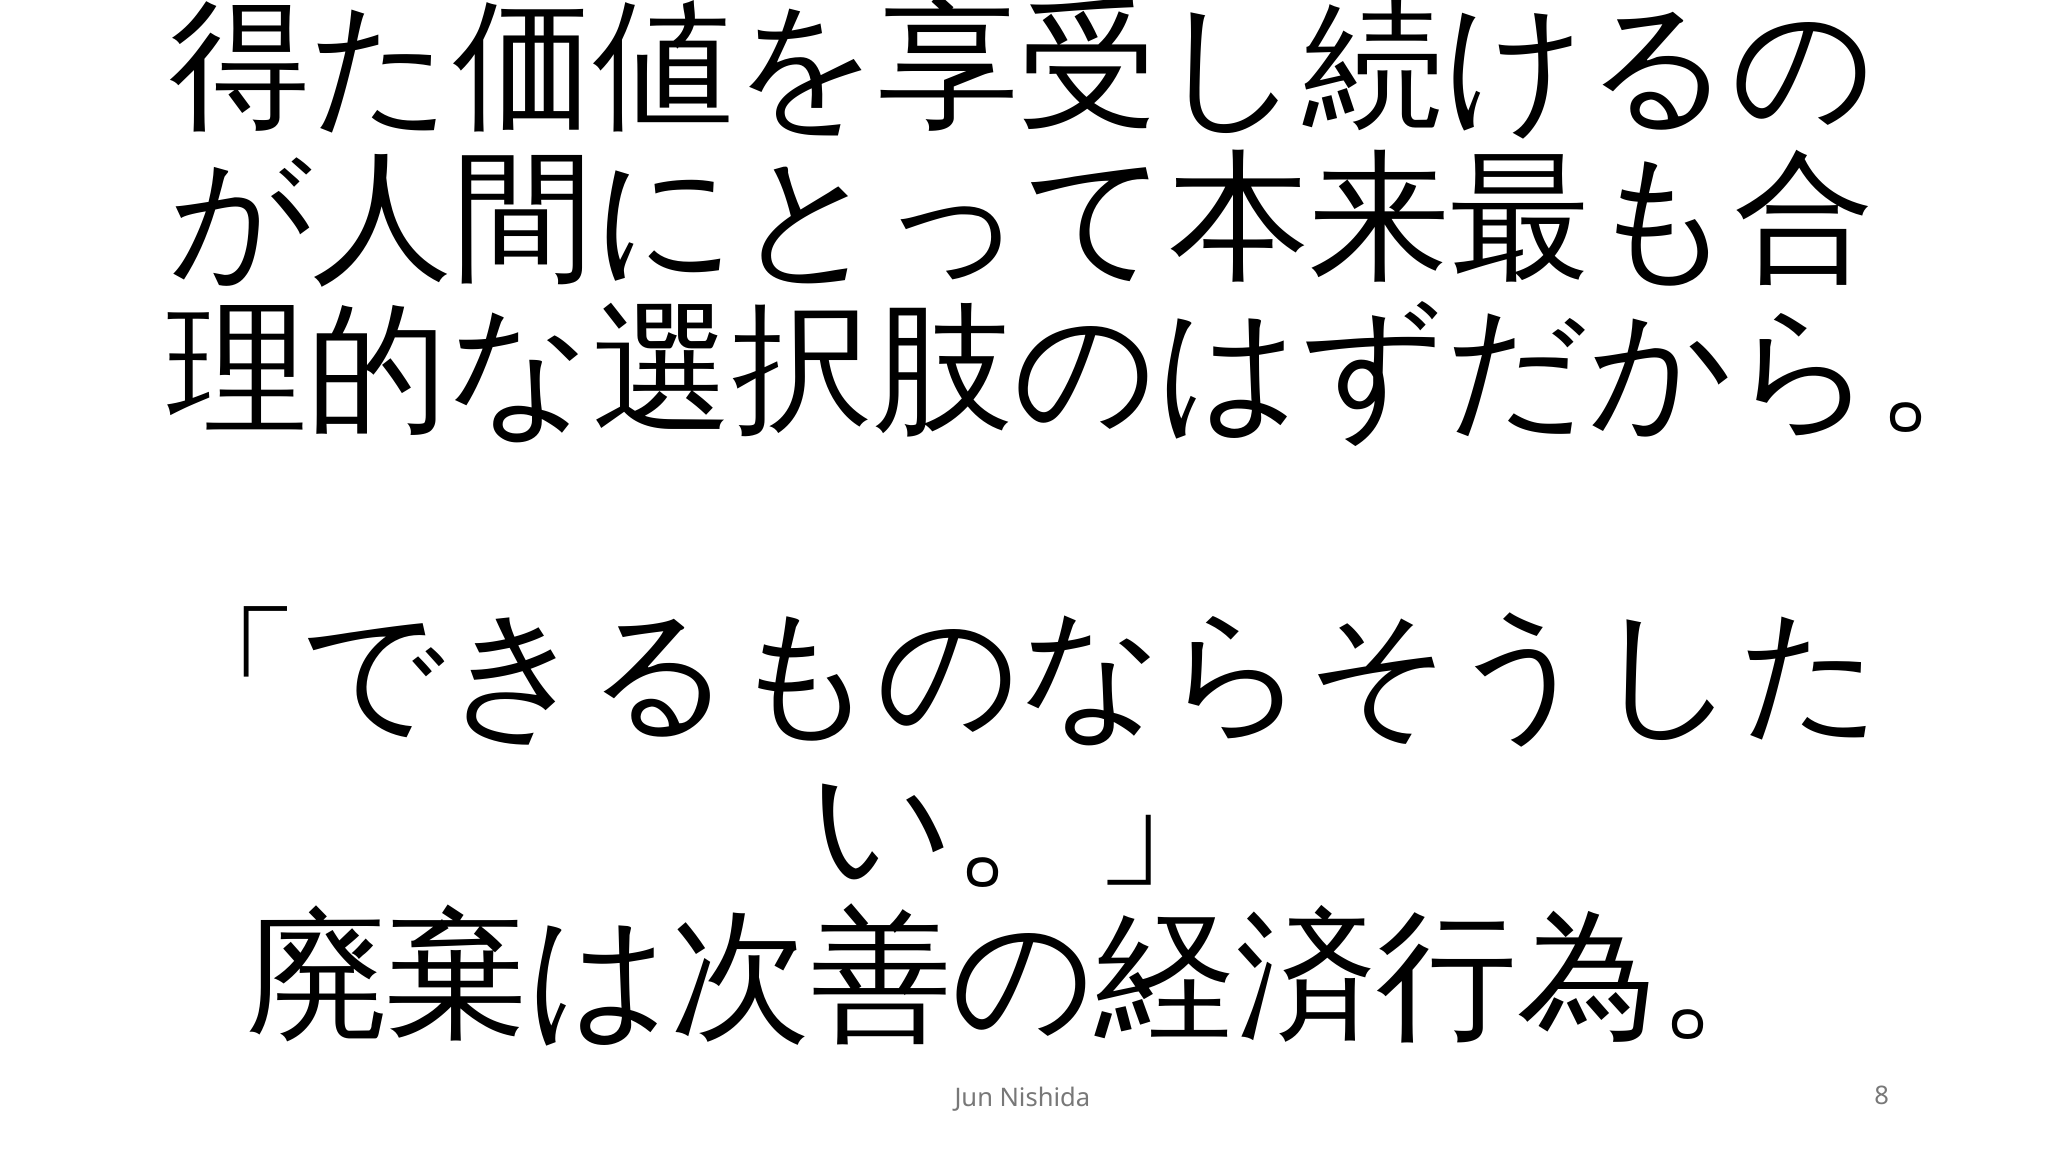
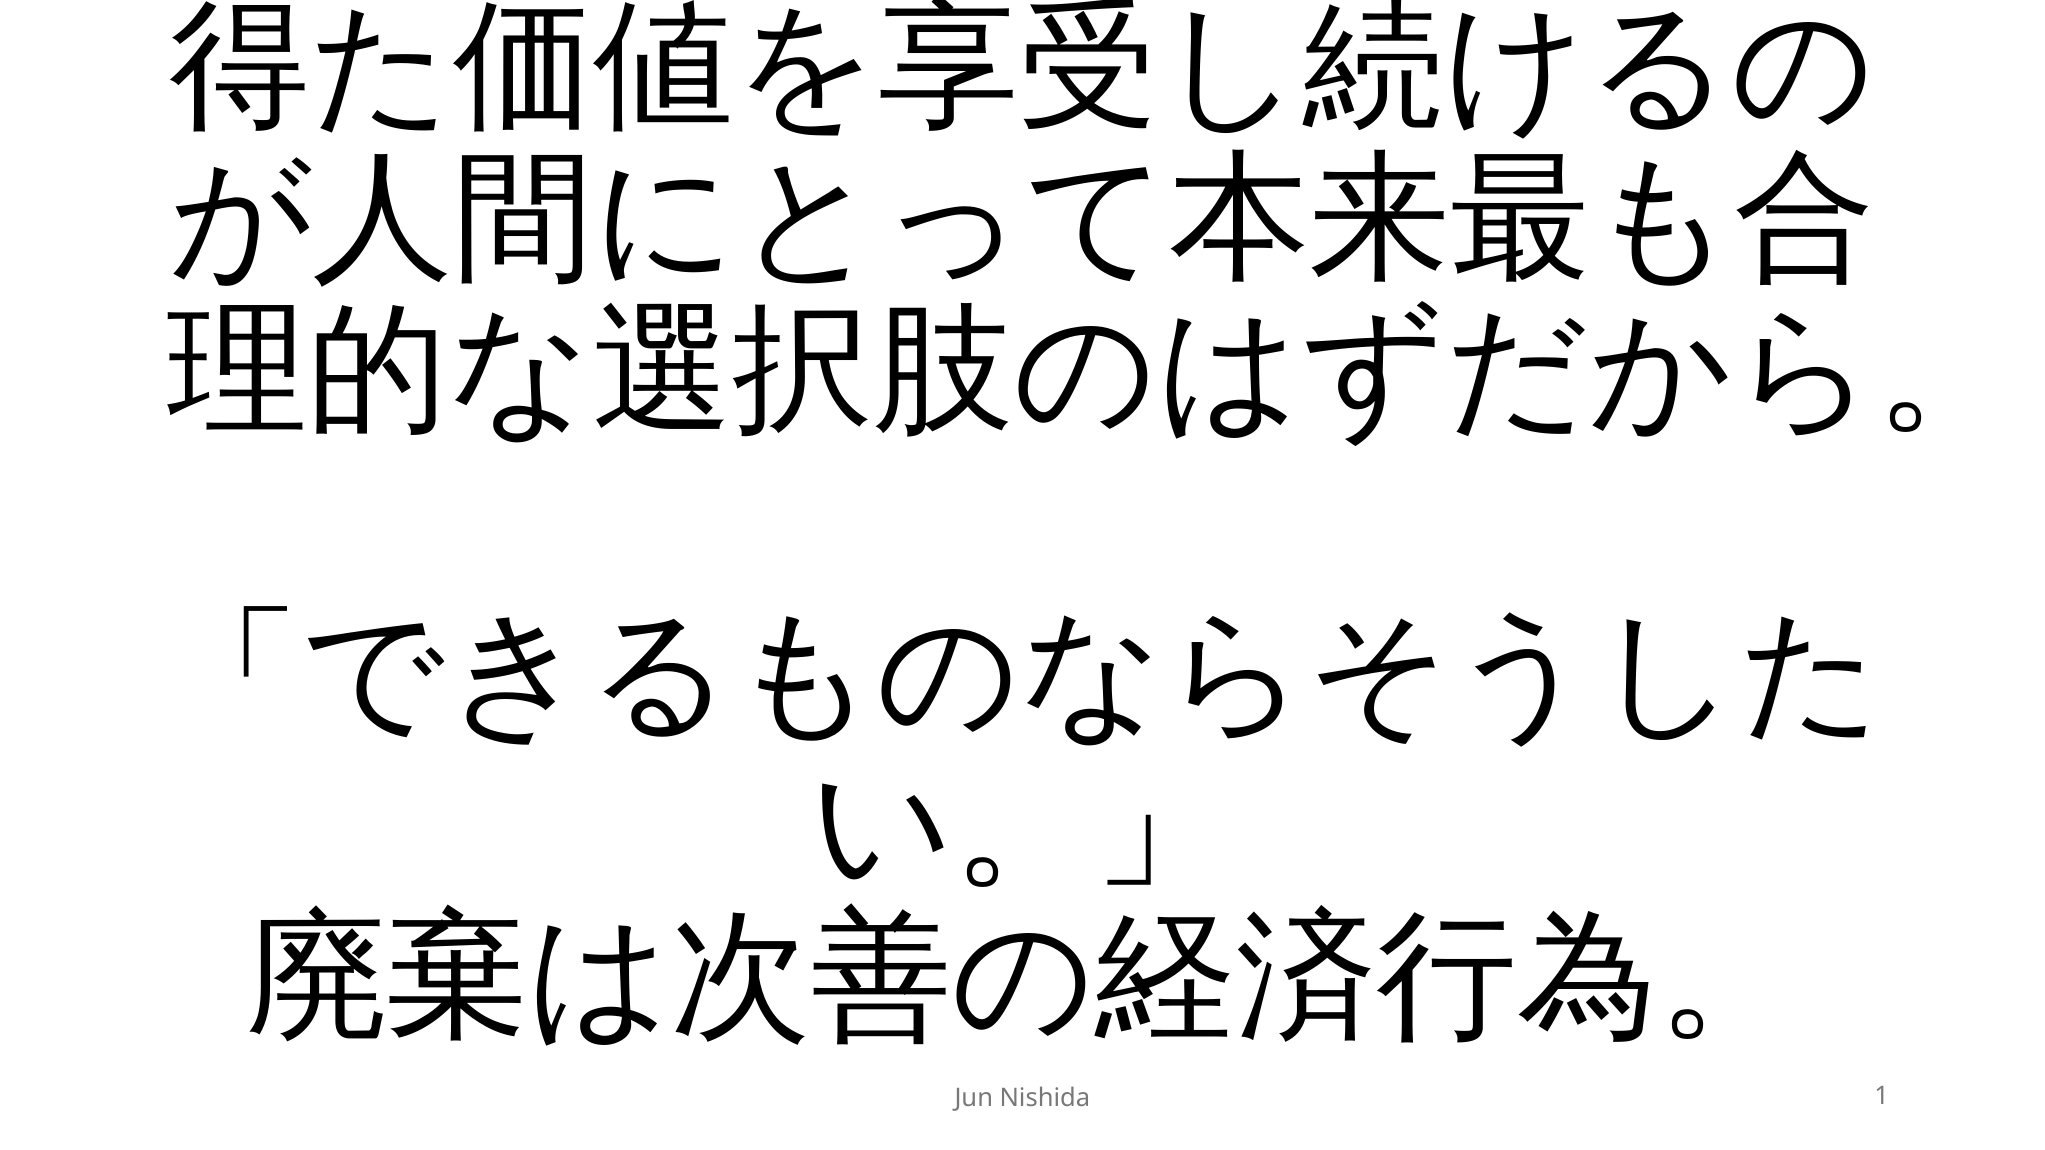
8: 8 -> 1
